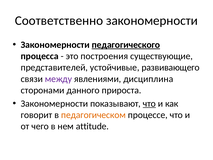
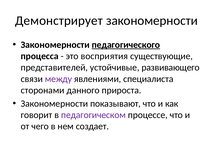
Соответственно: Соответственно -> Демонстрирует
построения: построения -> восприятия
дисциплина: дисциплина -> специалиста
что at (149, 103) underline: present -> none
педагогическом colour: orange -> purple
attitude: attitude -> создает
